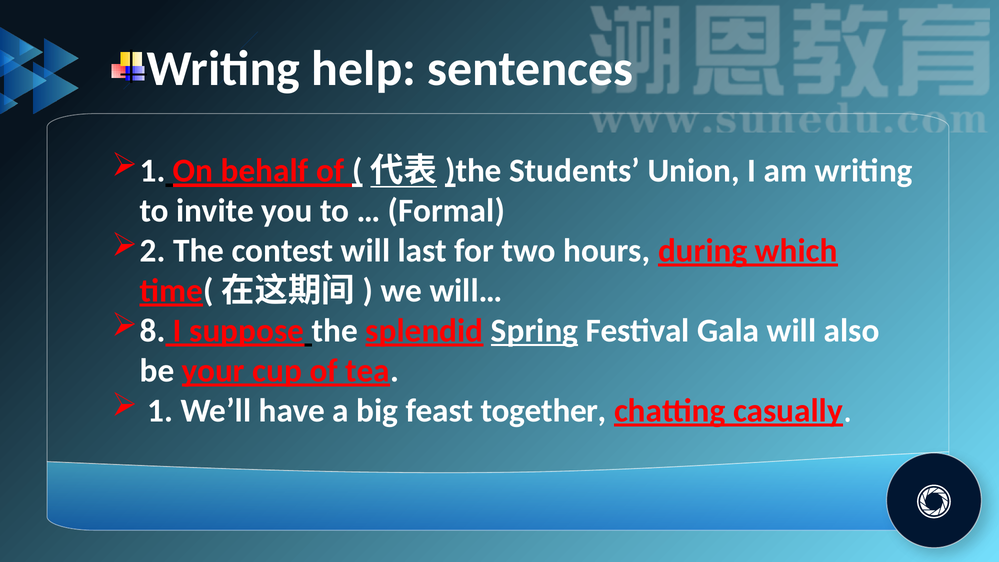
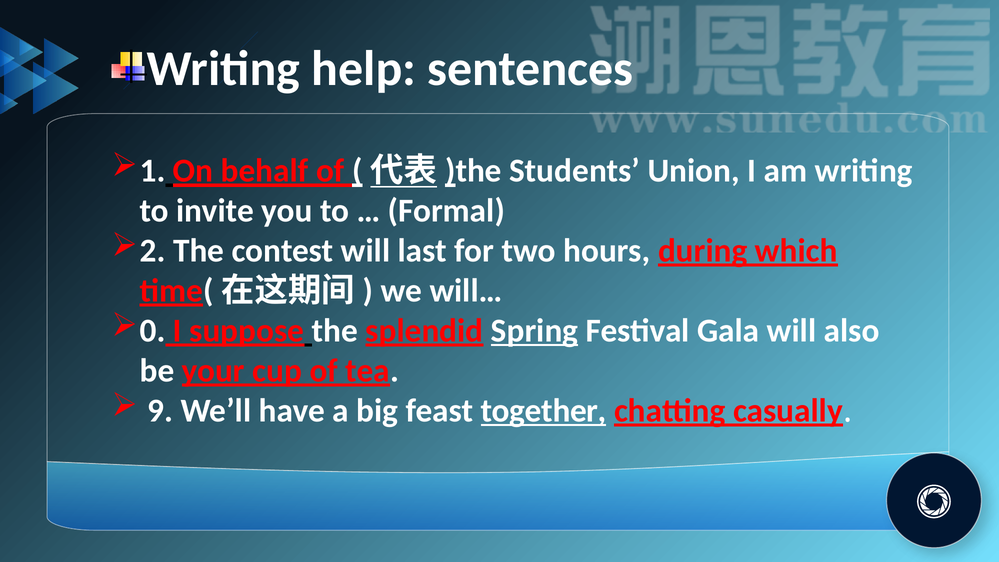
8: 8 -> 0
1 at (160, 411): 1 -> 9
together underline: none -> present
